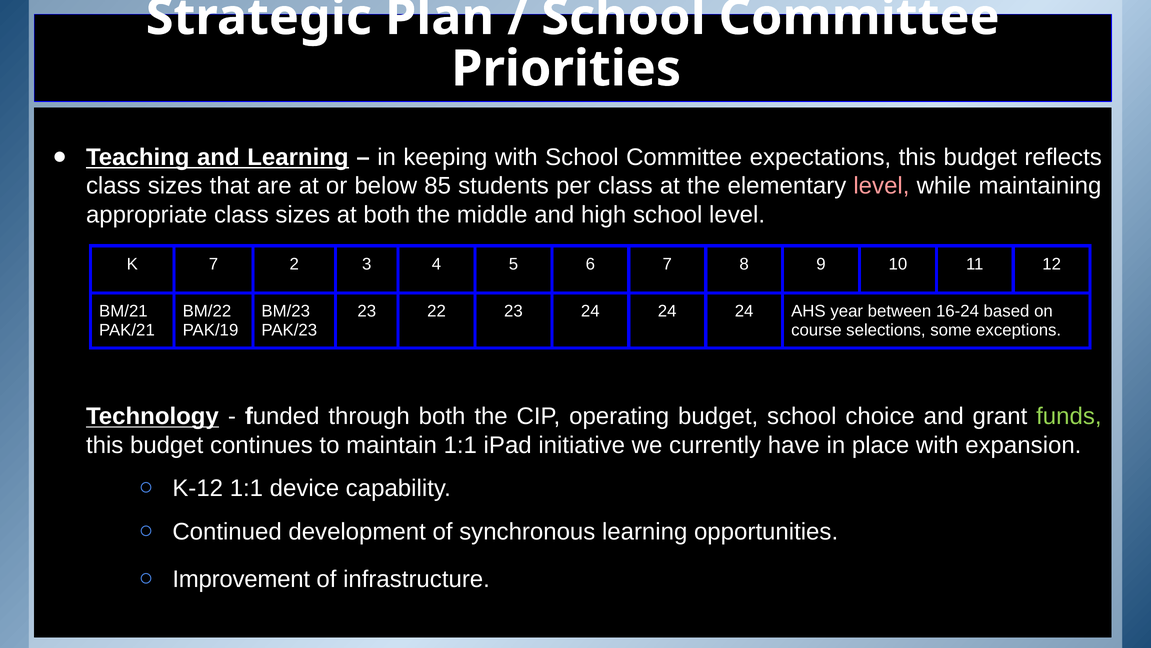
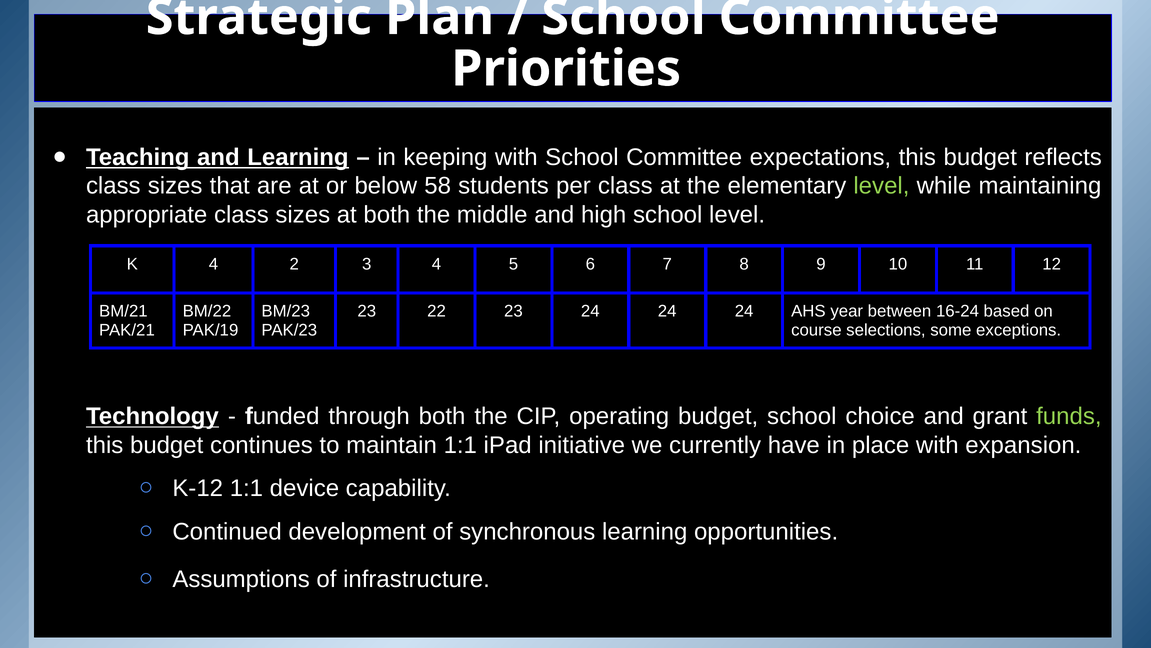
85: 85 -> 58
level at (881, 186) colour: pink -> light green
K 7: 7 -> 4
Improvement: Improvement -> Assumptions
